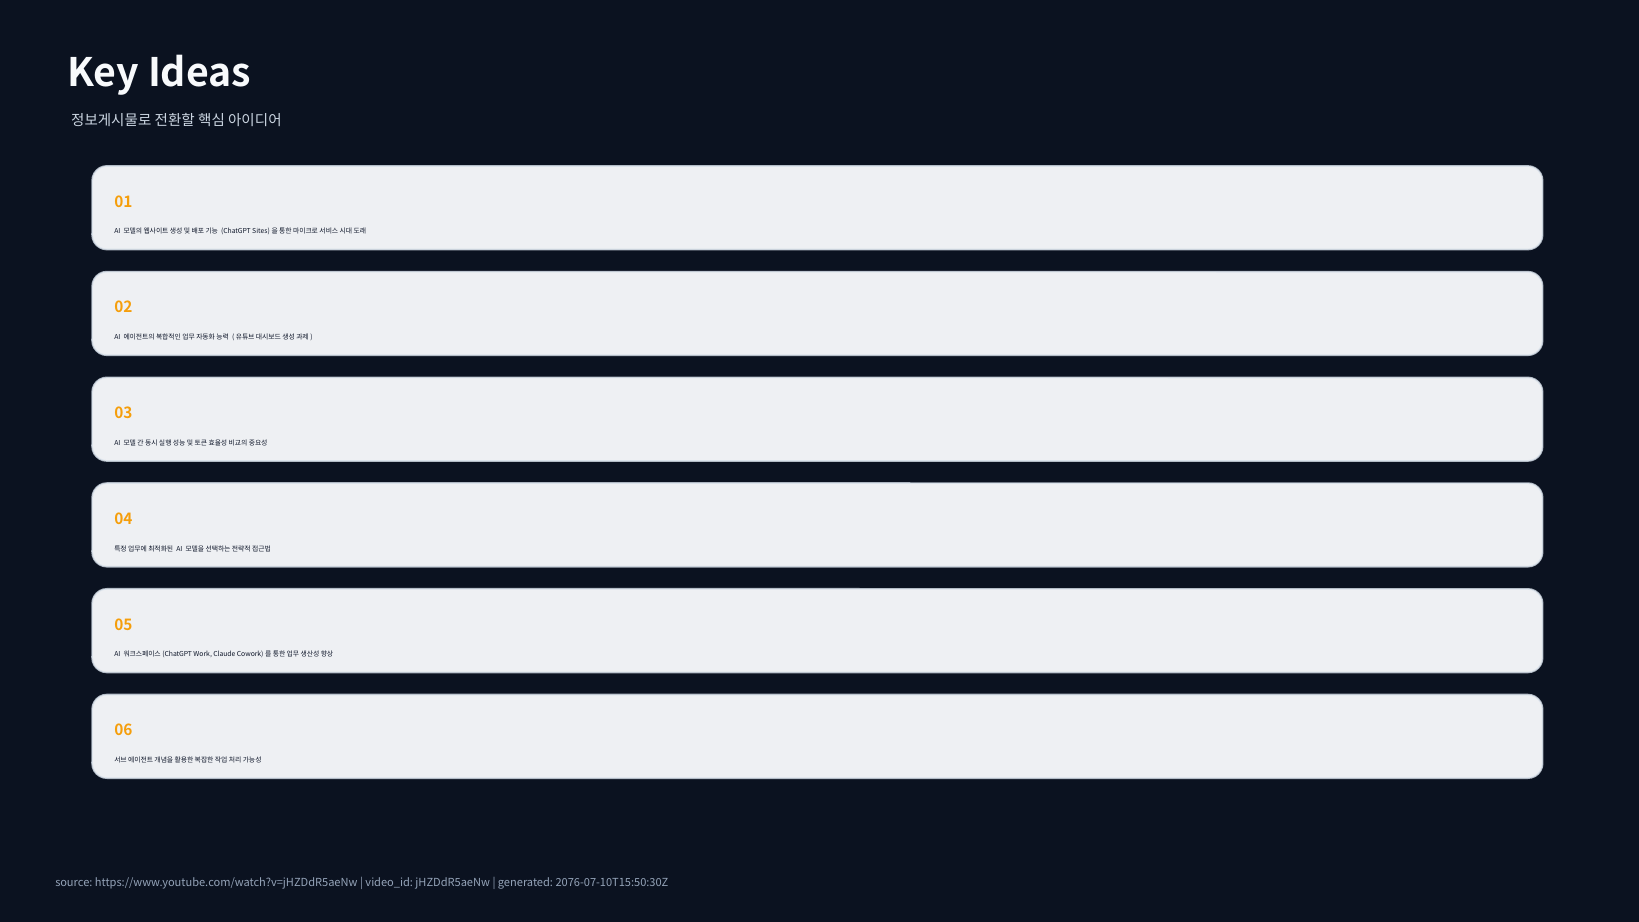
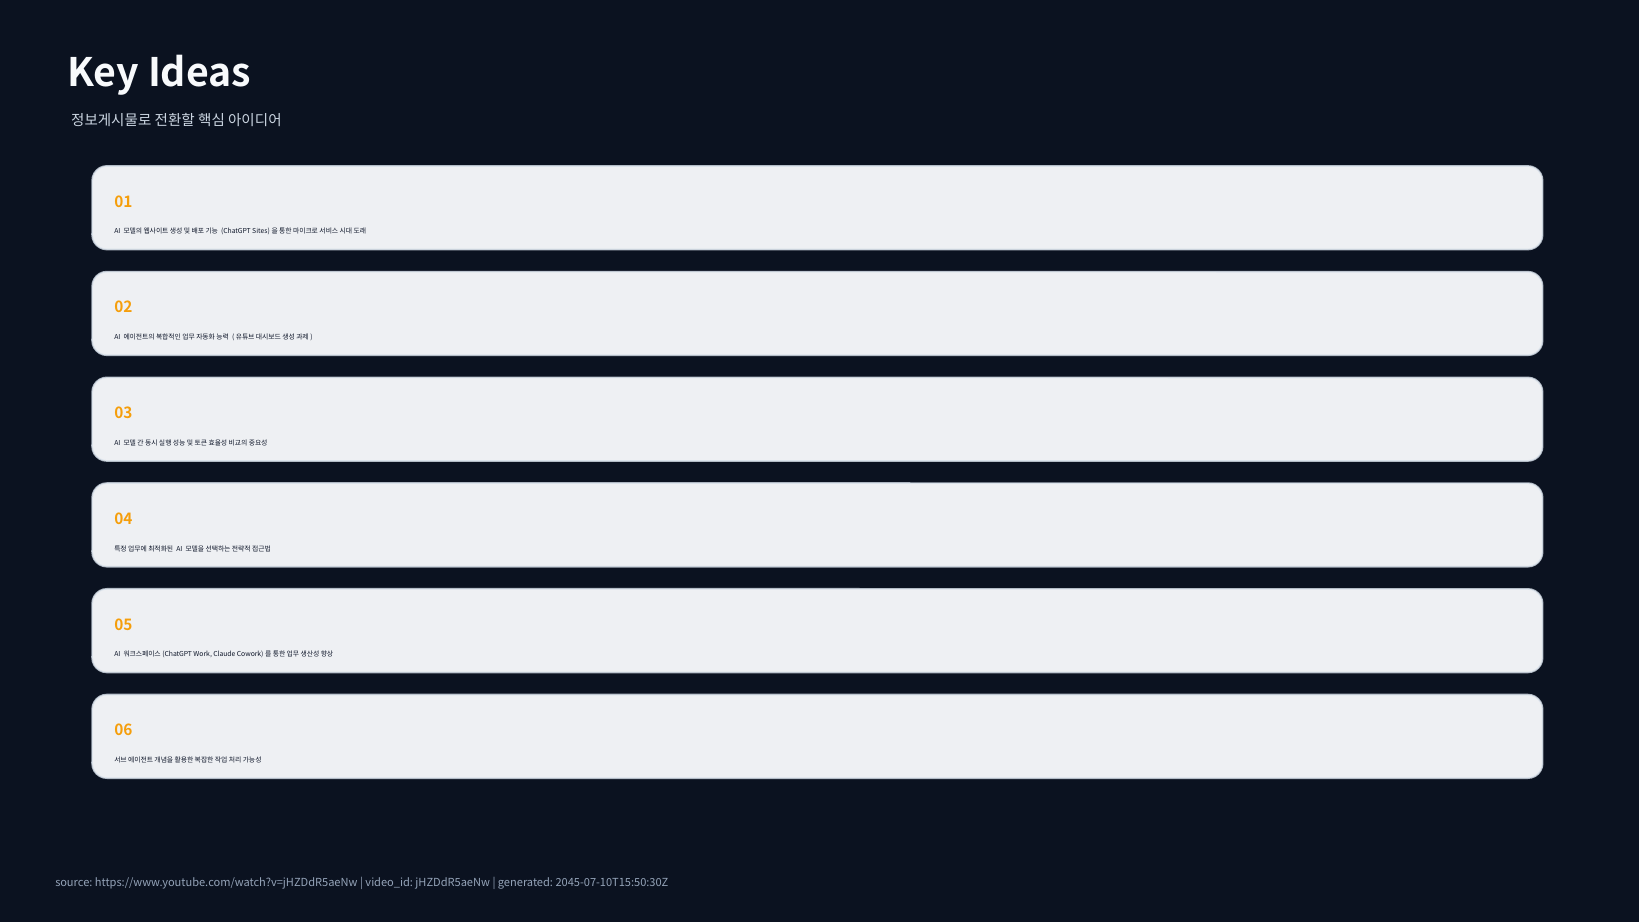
2076-07-10T15:50:30Z: 2076-07-10T15:50:30Z -> 2045-07-10T15:50:30Z
